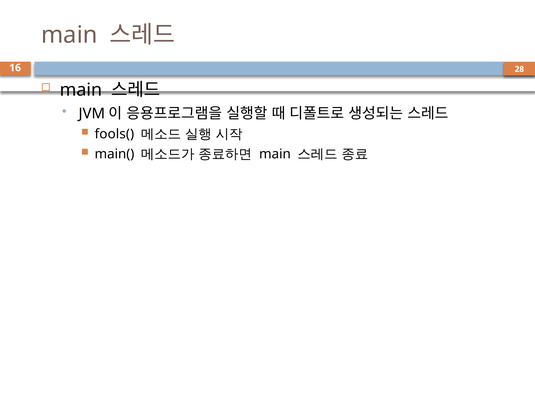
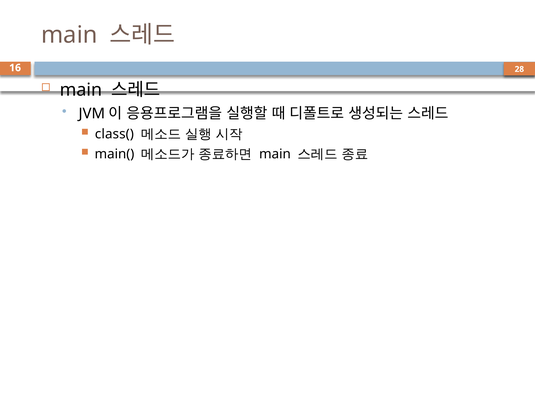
fools(: fools( -> class(
